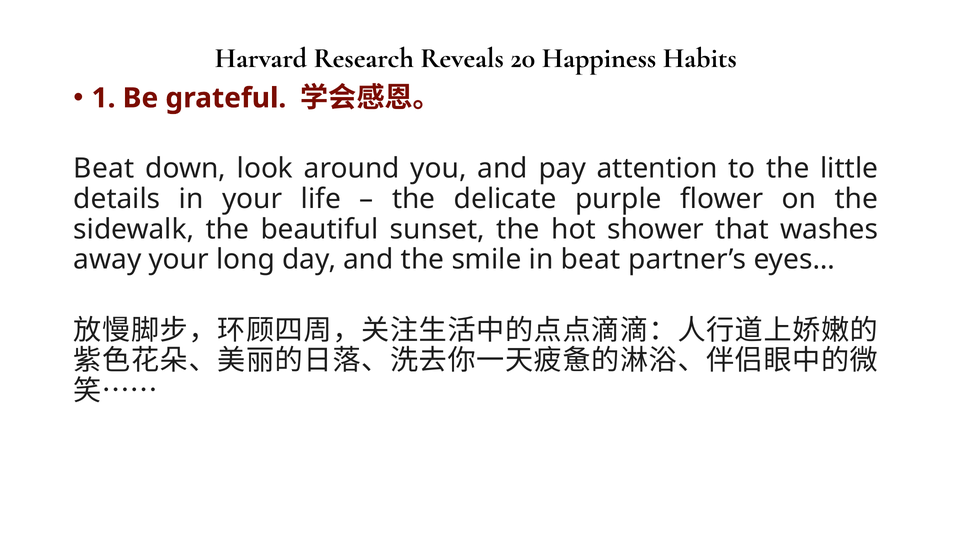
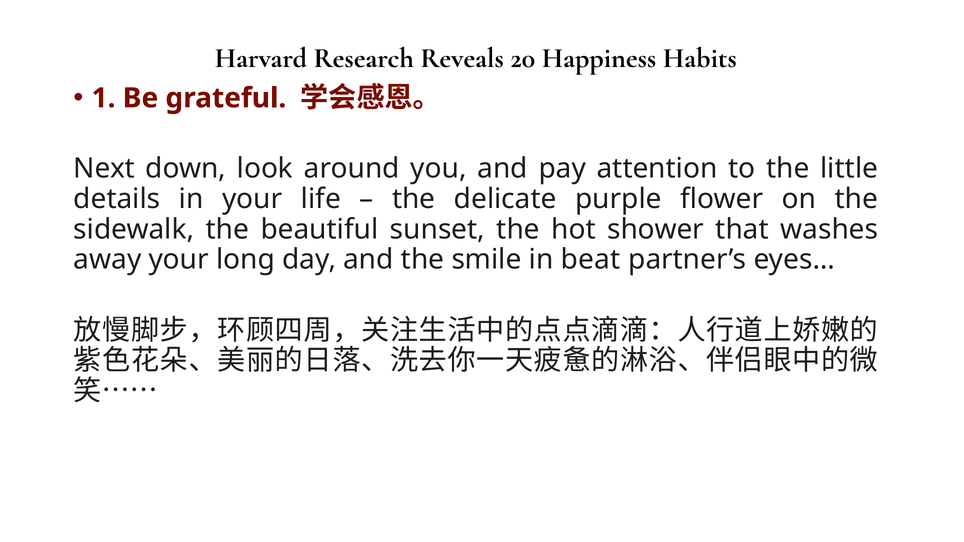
Beat at (104, 169): Beat -> Next
